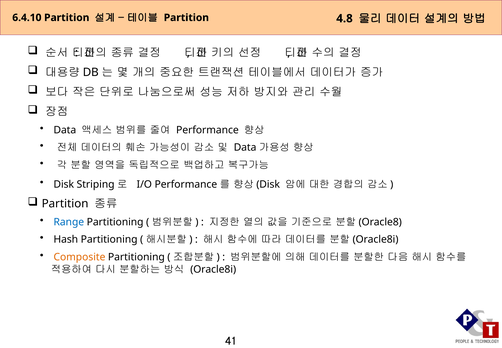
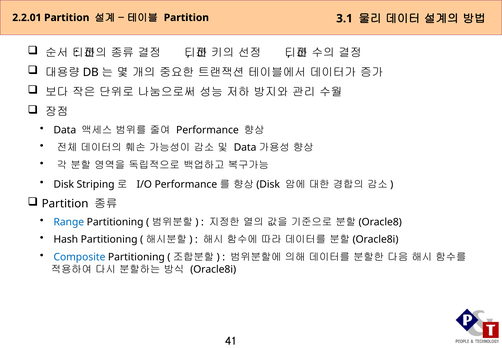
6.4.10: 6.4.10 -> 2.2.01
4.8: 4.8 -> 3.1
Composite colour: orange -> blue
